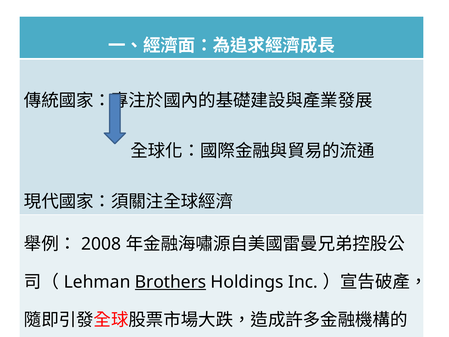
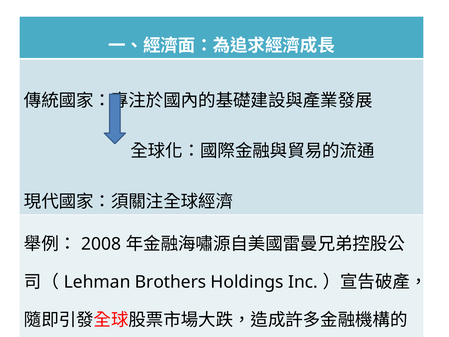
Brothers underline: present -> none
